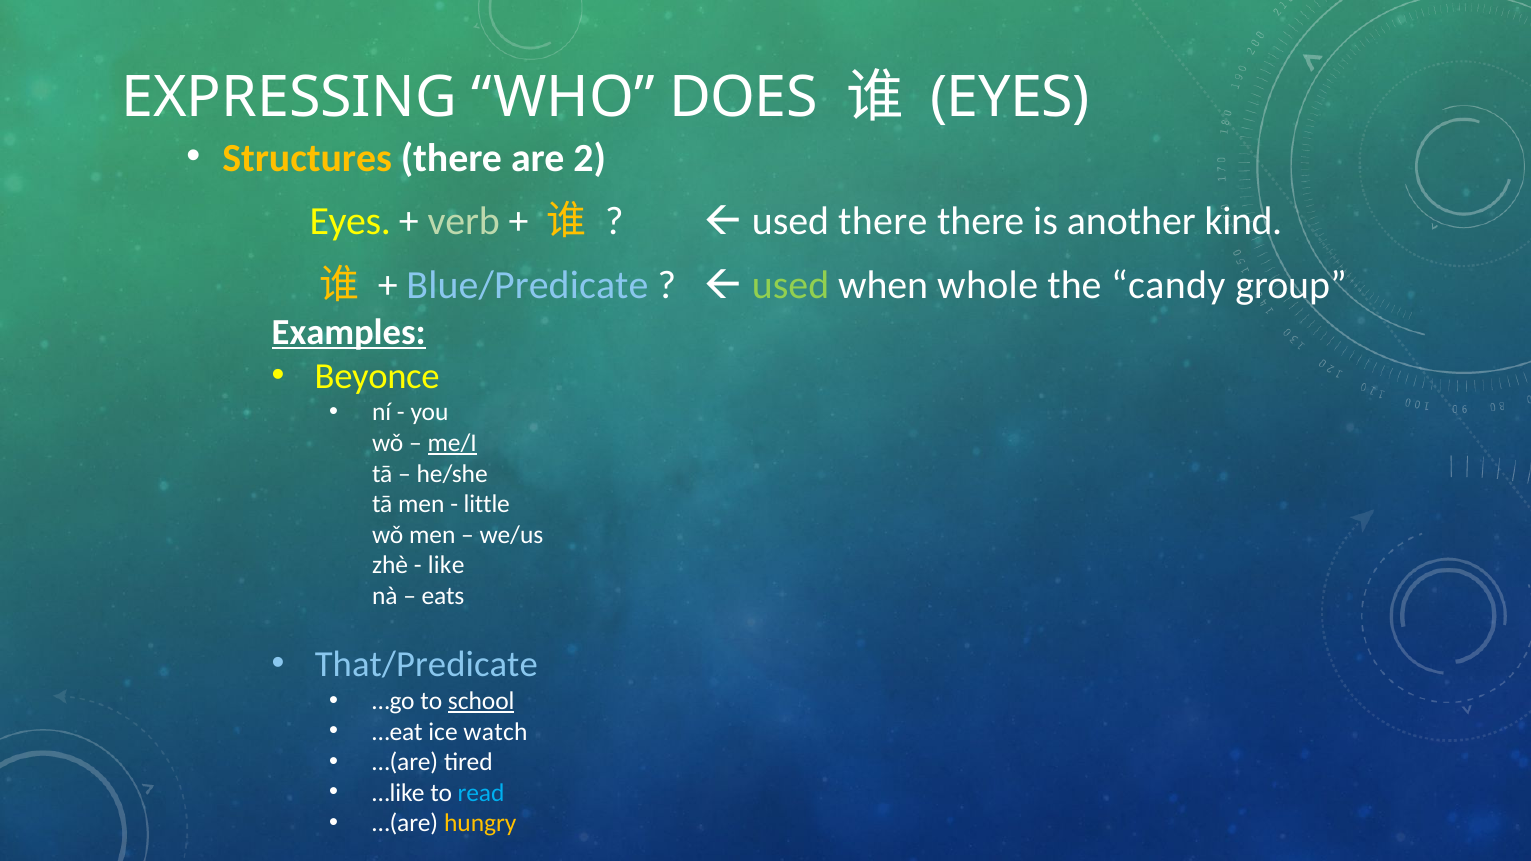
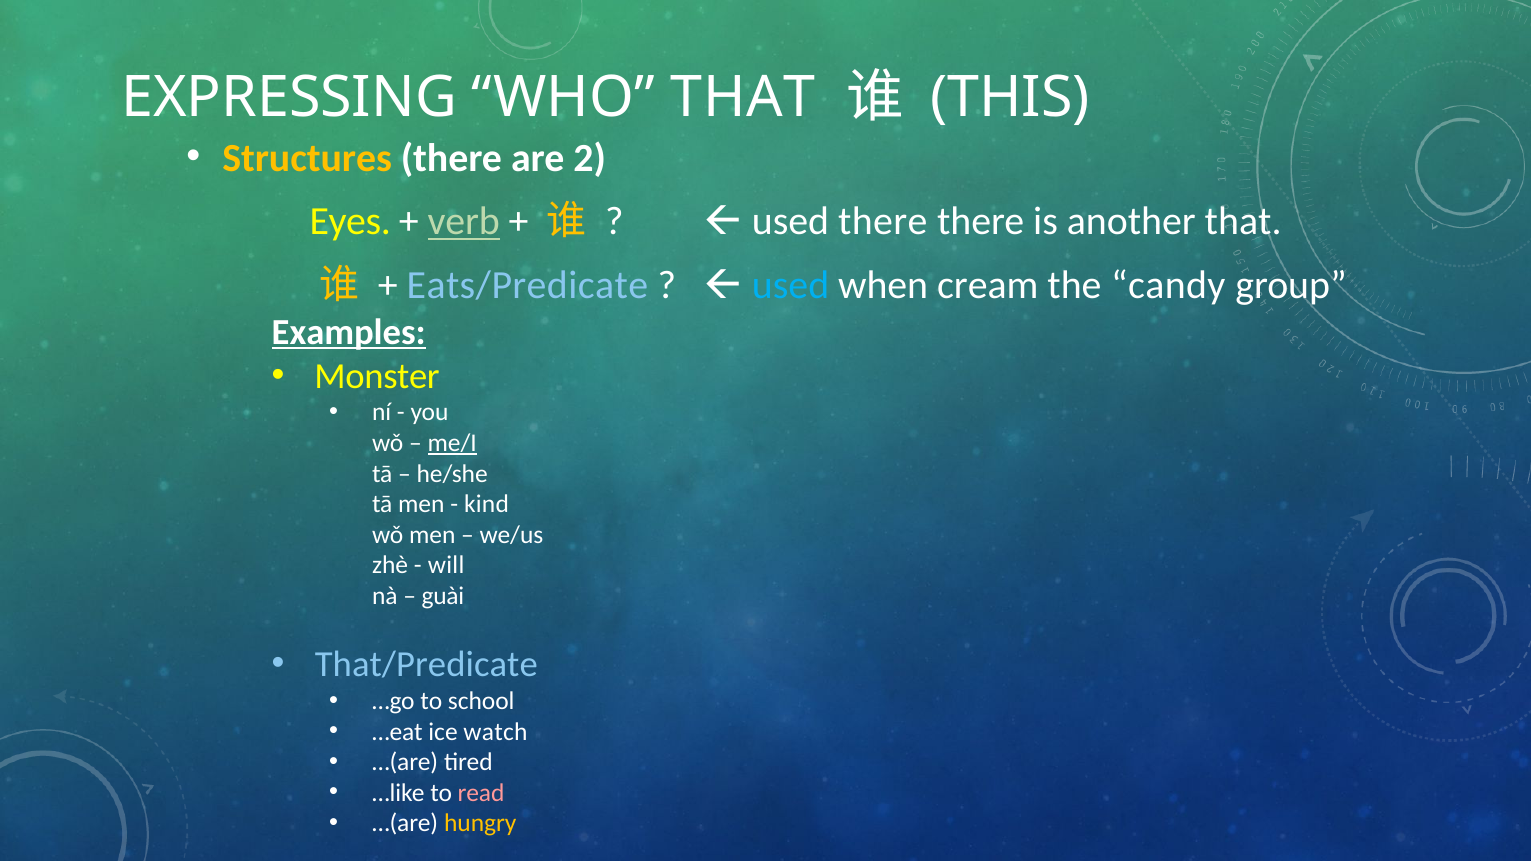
WHO DOES: DOES -> THAT
EYES at (1010, 98): EYES -> THIS
verb underline: none -> present
another kind: kind -> that
Blue/Predicate: Blue/Predicate -> Eats/Predicate
used at (791, 286) colour: light green -> light blue
whole: whole -> cream
Beyonce: Beyonce -> Monster
little: little -> kind
like: like -> will
eats: eats -> guài
school underline: present -> none
read colour: light blue -> pink
